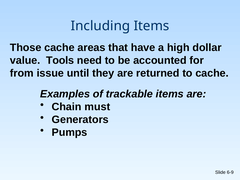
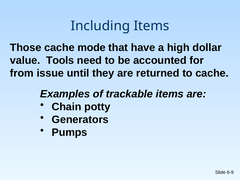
areas: areas -> mode
must: must -> potty
